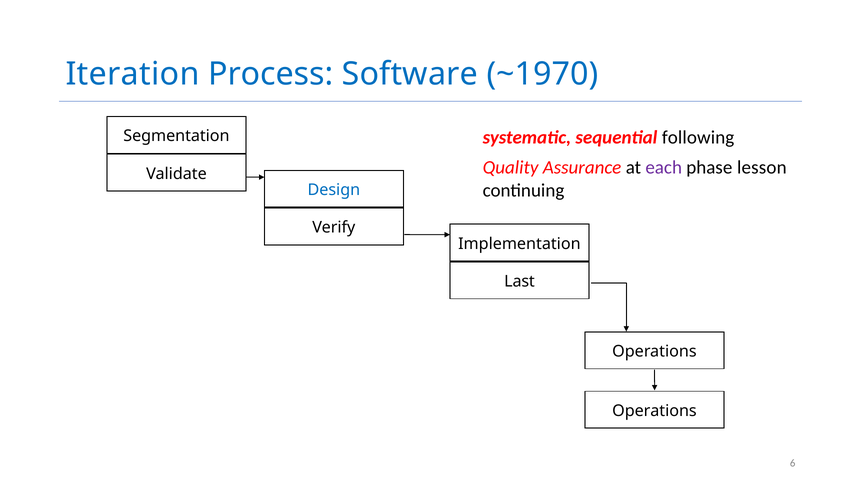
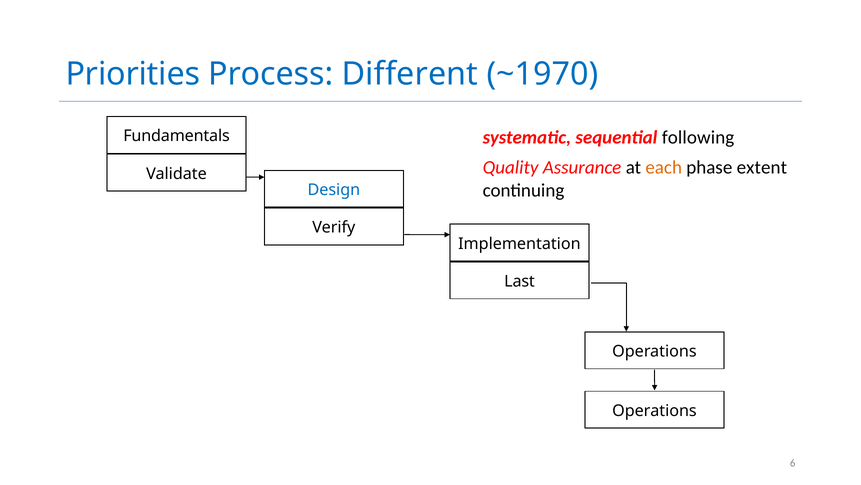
Iteration: Iteration -> Priorities
Software: Software -> Different
Segmentation: Segmentation -> Fundamentals
each colour: purple -> orange
lesson: lesson -> extent
